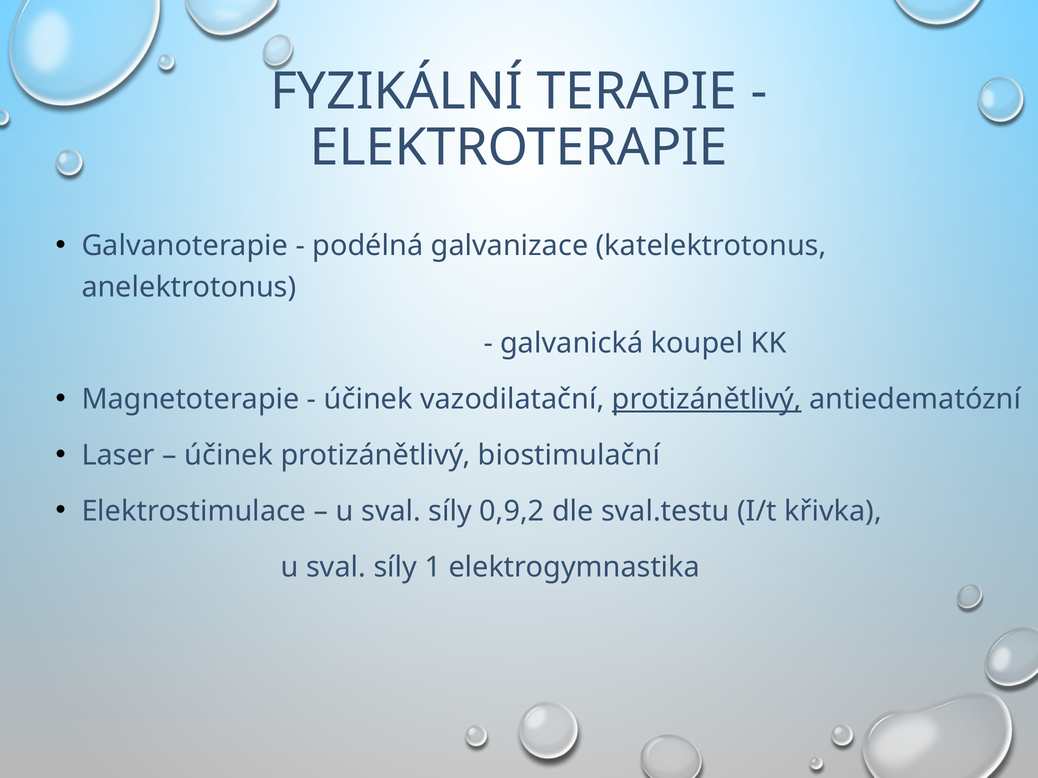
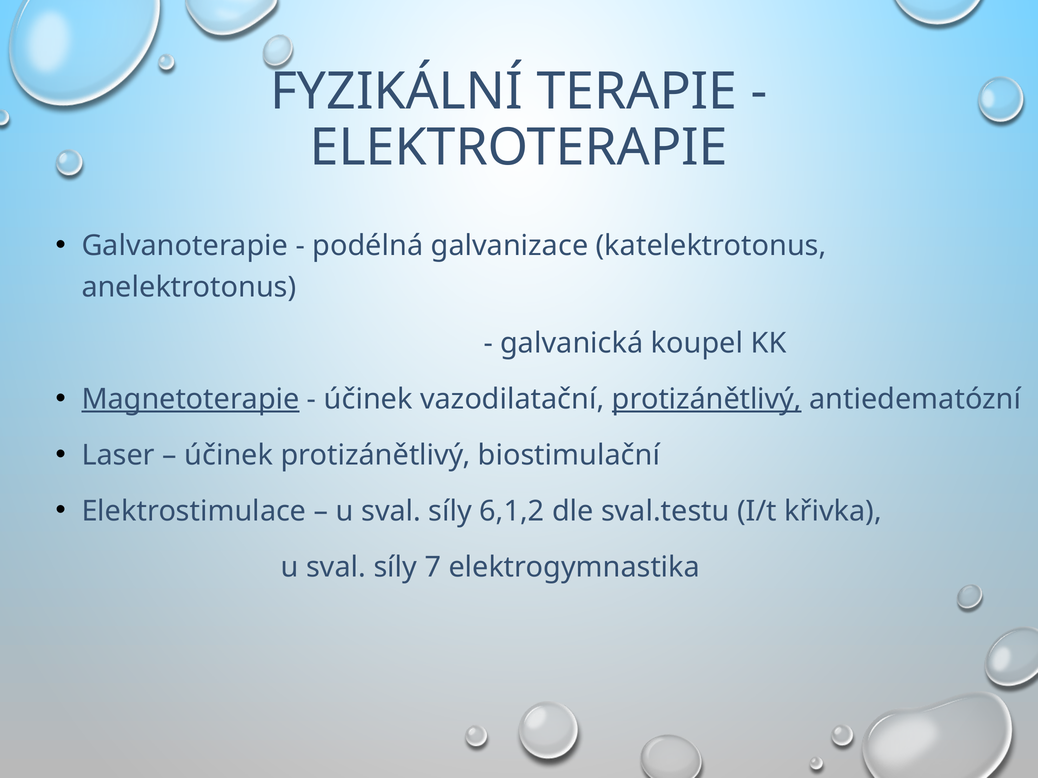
Magnetoterapie underline: none -> present
0,9,2: 0,9,2 -> 6,1,2
1: 1 -> 7
